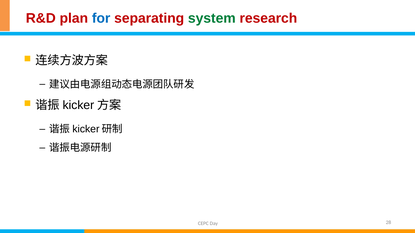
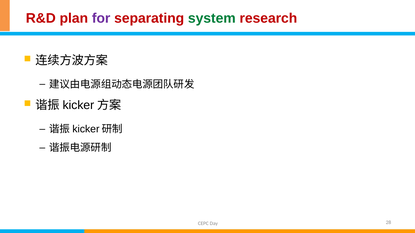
for colour: blue -> purple
